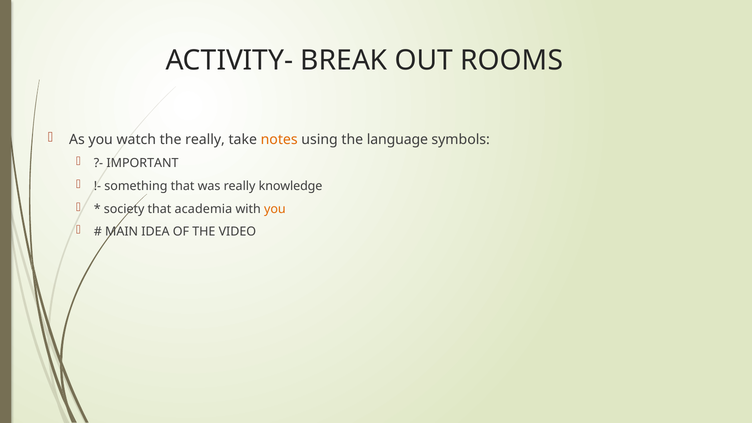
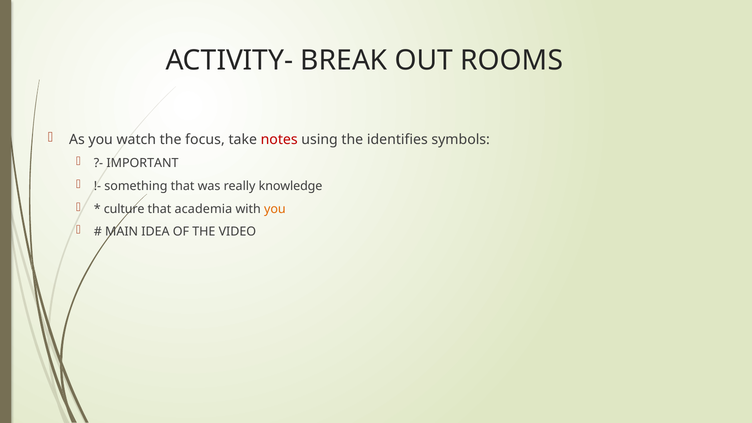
the really: really -> focus
notes colour: orange -> red
language: language -> identifies
society: society -> culture
